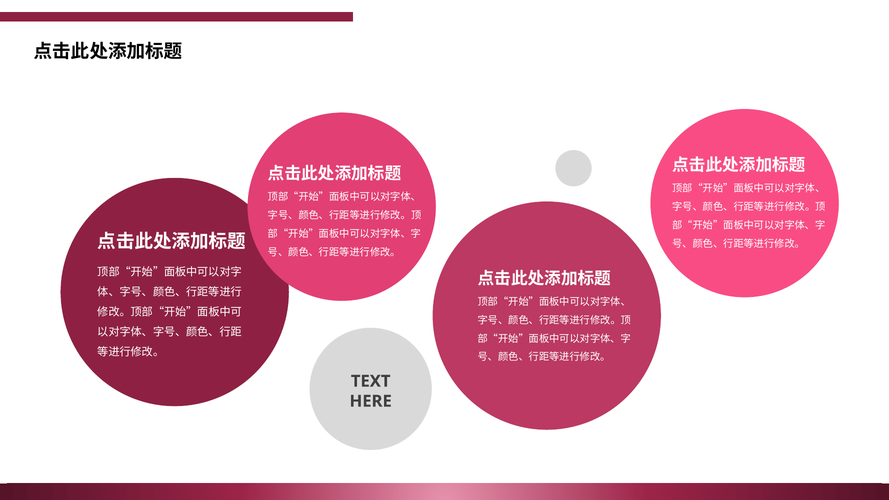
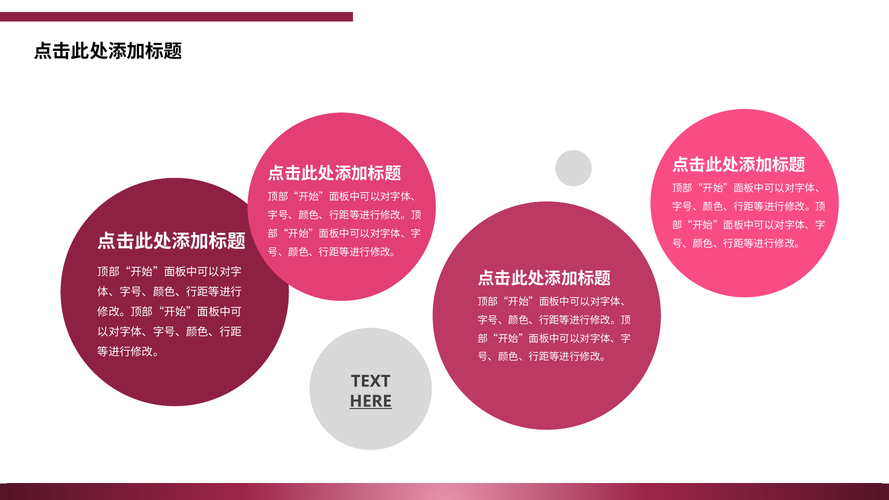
HERE underline: none -> present
